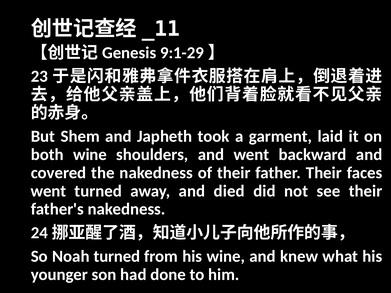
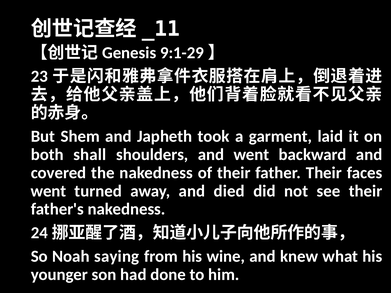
both wine: wine -> shall
Noah turned: turned -> saying
